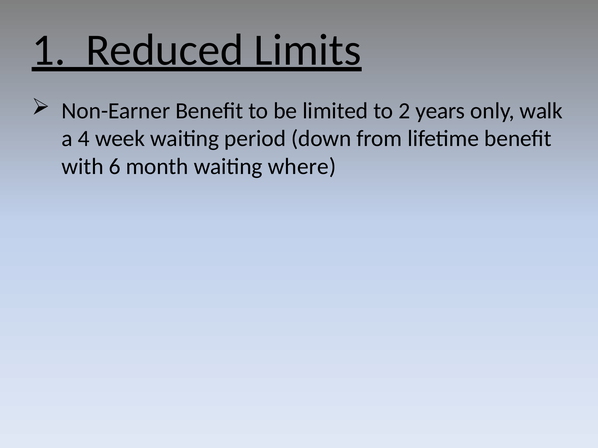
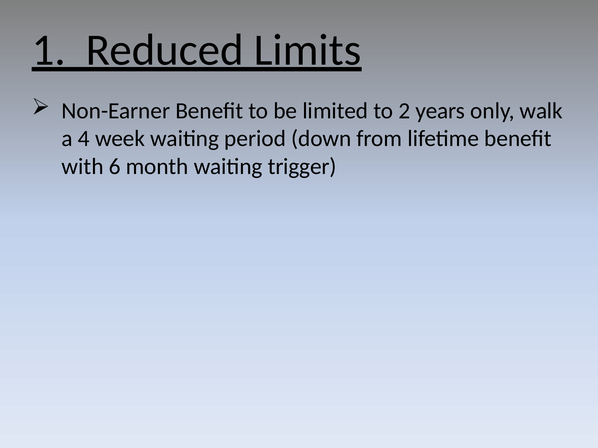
where: where -> trigger
